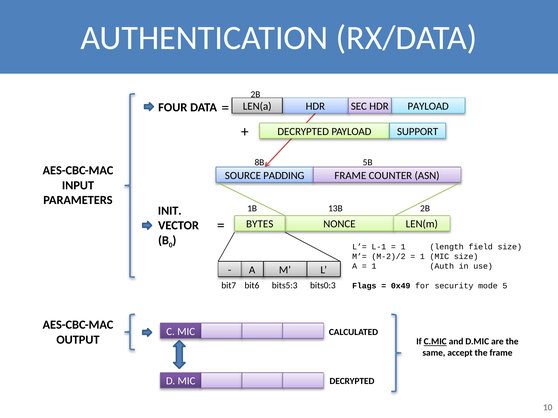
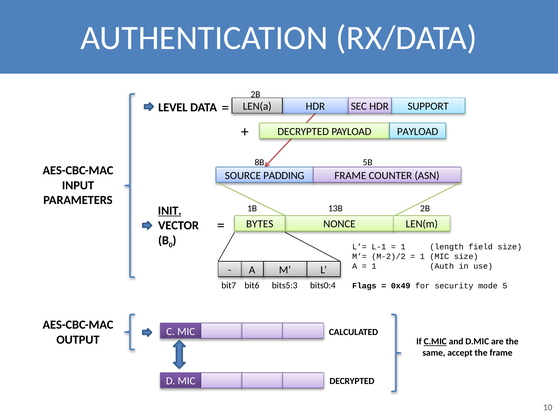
PAYLOAD at (428, 106): PAYLOAD -> SUPPORT
FOUR: FOUR -> LEVEL
PAYLOAD SUPPORT: SUPPORT -> PAYLOAD
INIT underline: none -> present
bits0:3: bits0:3 -> bits0:4
